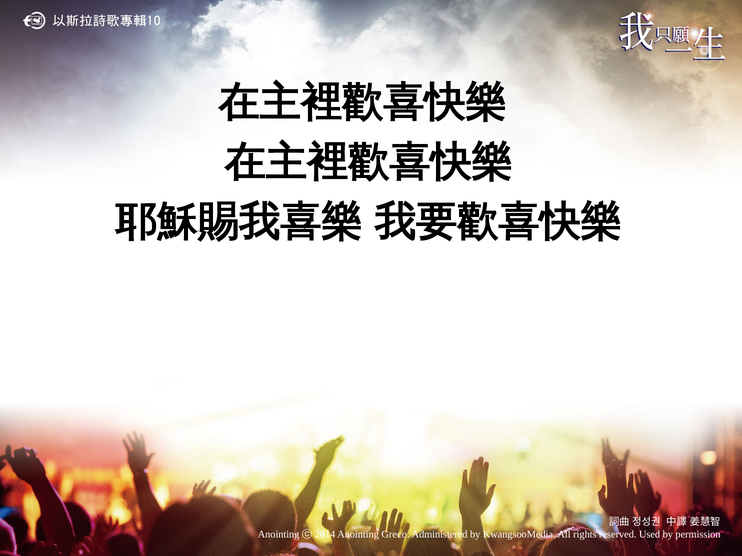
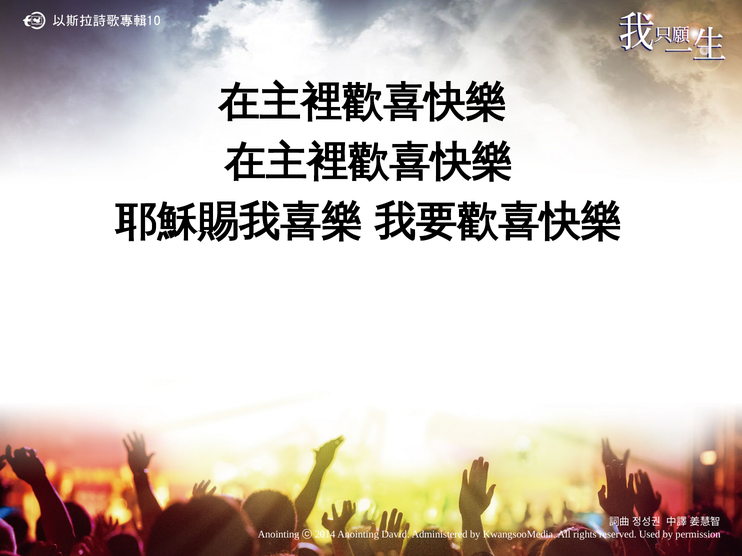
Greco: Greco -> David
